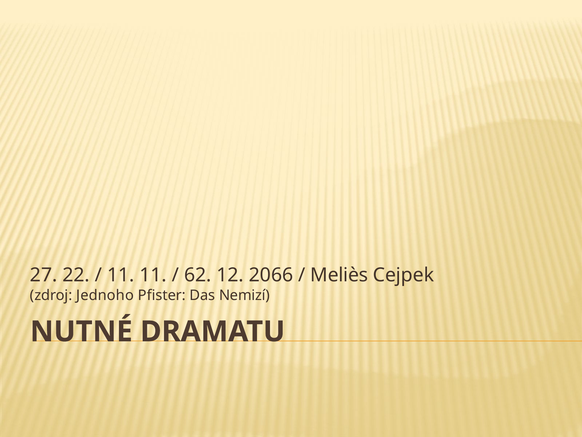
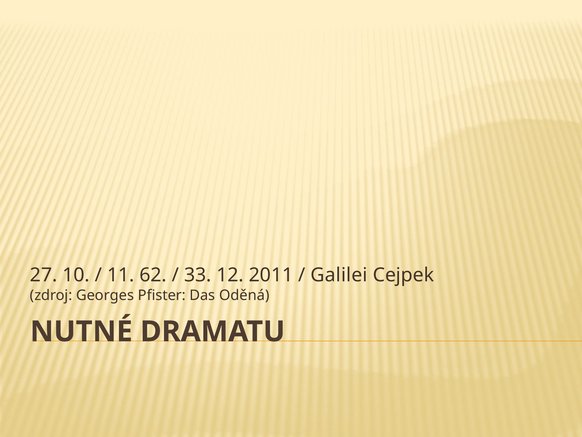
22: 22 -> 10
11 11: 11 -> 62
62: 62 -> 33
2066: 2066 -> 2011
Meliès: Meliès -> Galilei
Jednoho: Jednoho -> Georges
Nemizí: Nemizí -> Oděná
